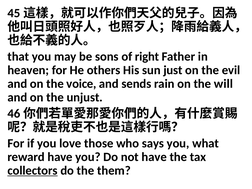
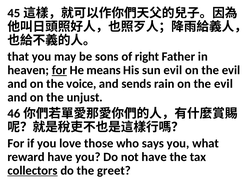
for at (59, 70) underline: none -> present
others: others -> means
sun just: just -> evil
rain on the will: will -> evil
them: them -> greet
